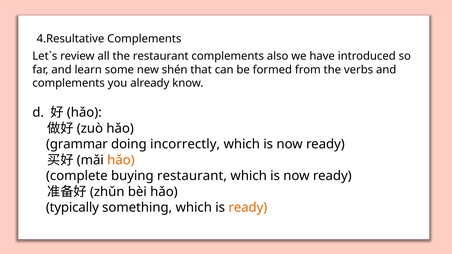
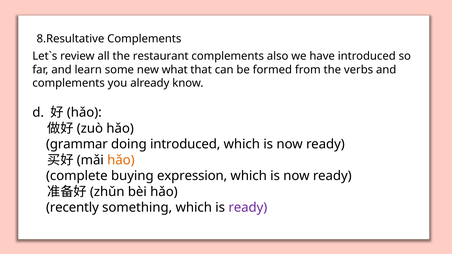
4.Resultative: 4.Resultative -> 8.Resultative
shén: shén -> what
doing incorrectly: incorrectly -> introduced
buying restaurant: restaurant -> expression
typically: typically -> recently
ready at (248, 208) colour: orange -> purple
